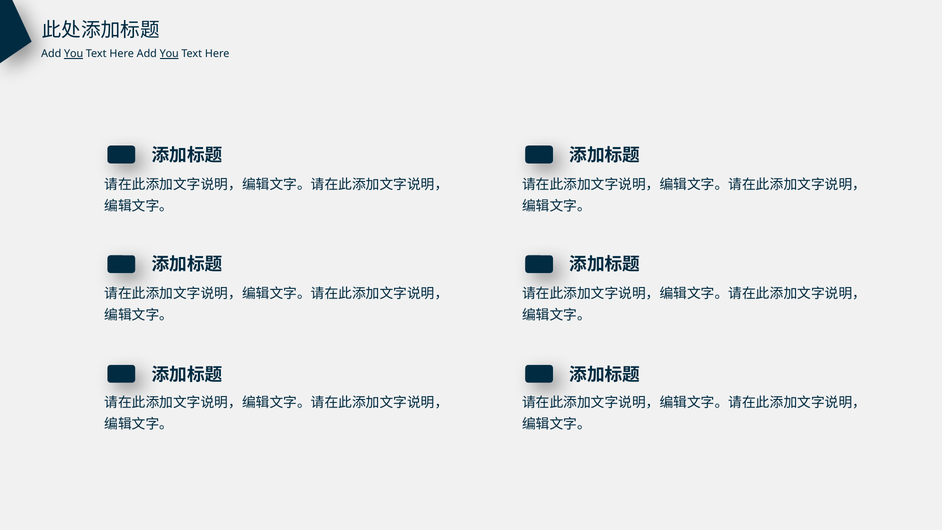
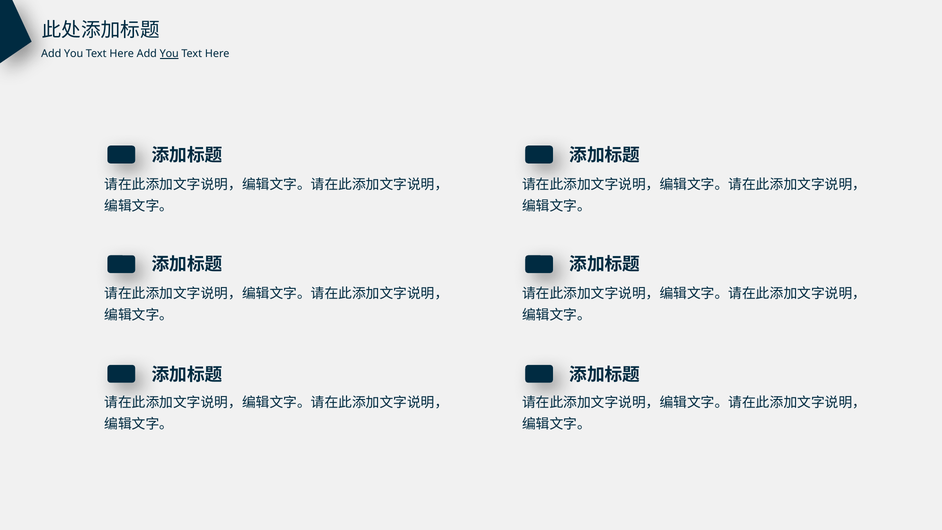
You at (74, 54) underline: present -> none
